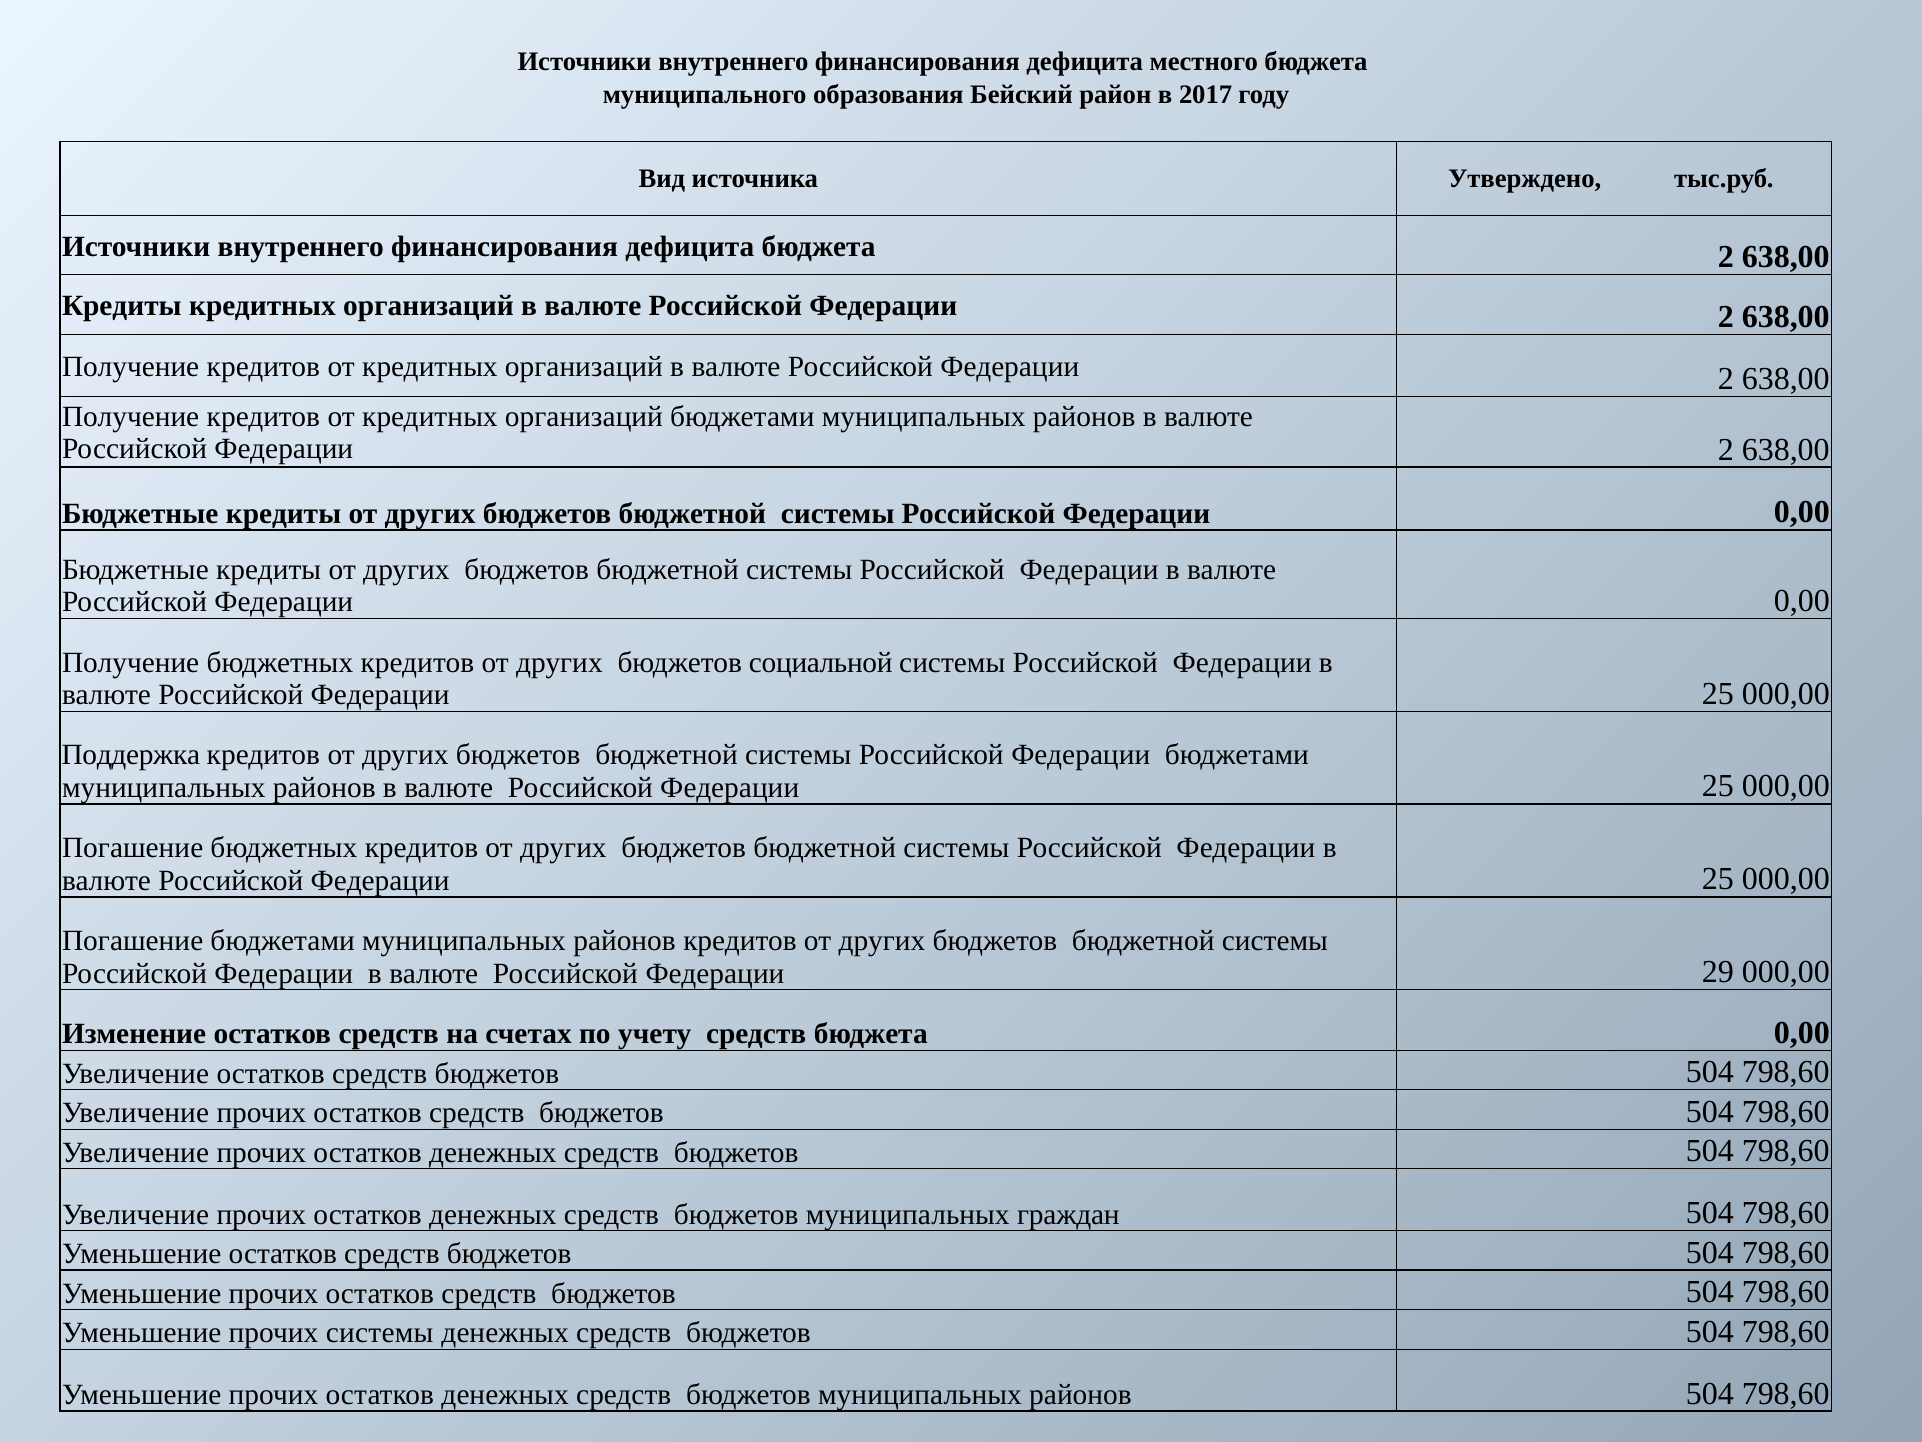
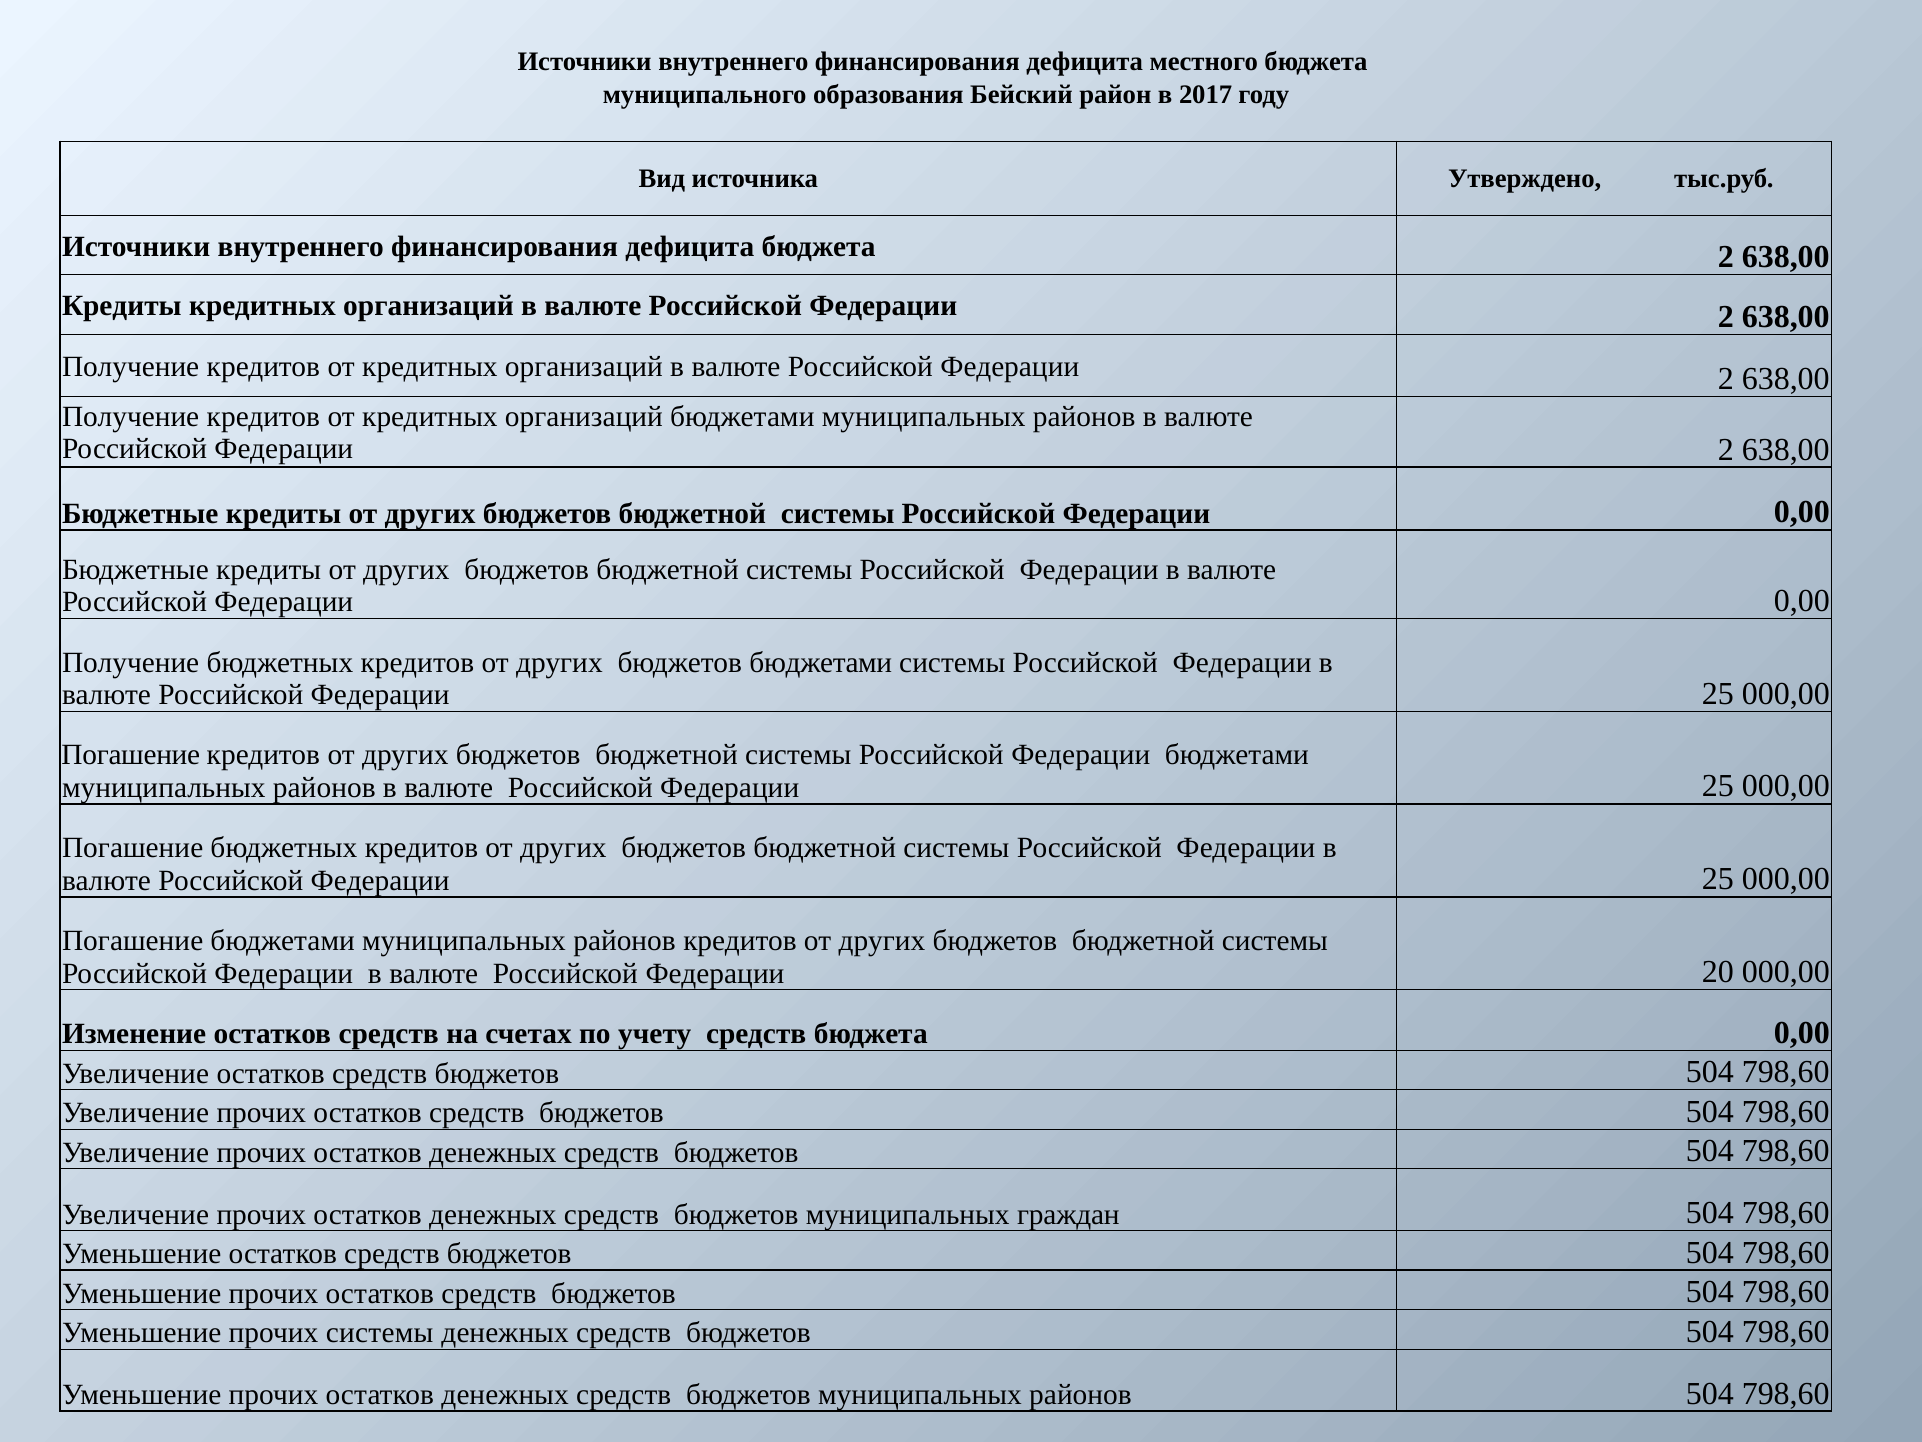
бюджетов социальной: социальной -> бюджетами
Поддержка at (131, 755): Поддержка -> Погашение
29: 29 -> 20
